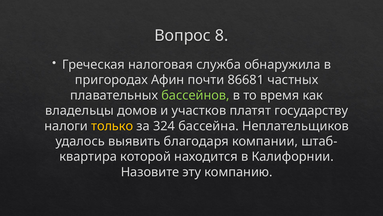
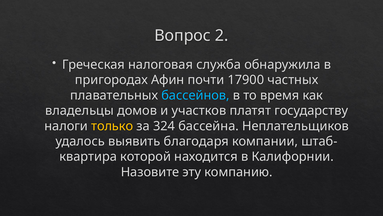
8: 8 -> 2
86681: 86681 -> 17900
бассейнов colour: light green -> light blue
